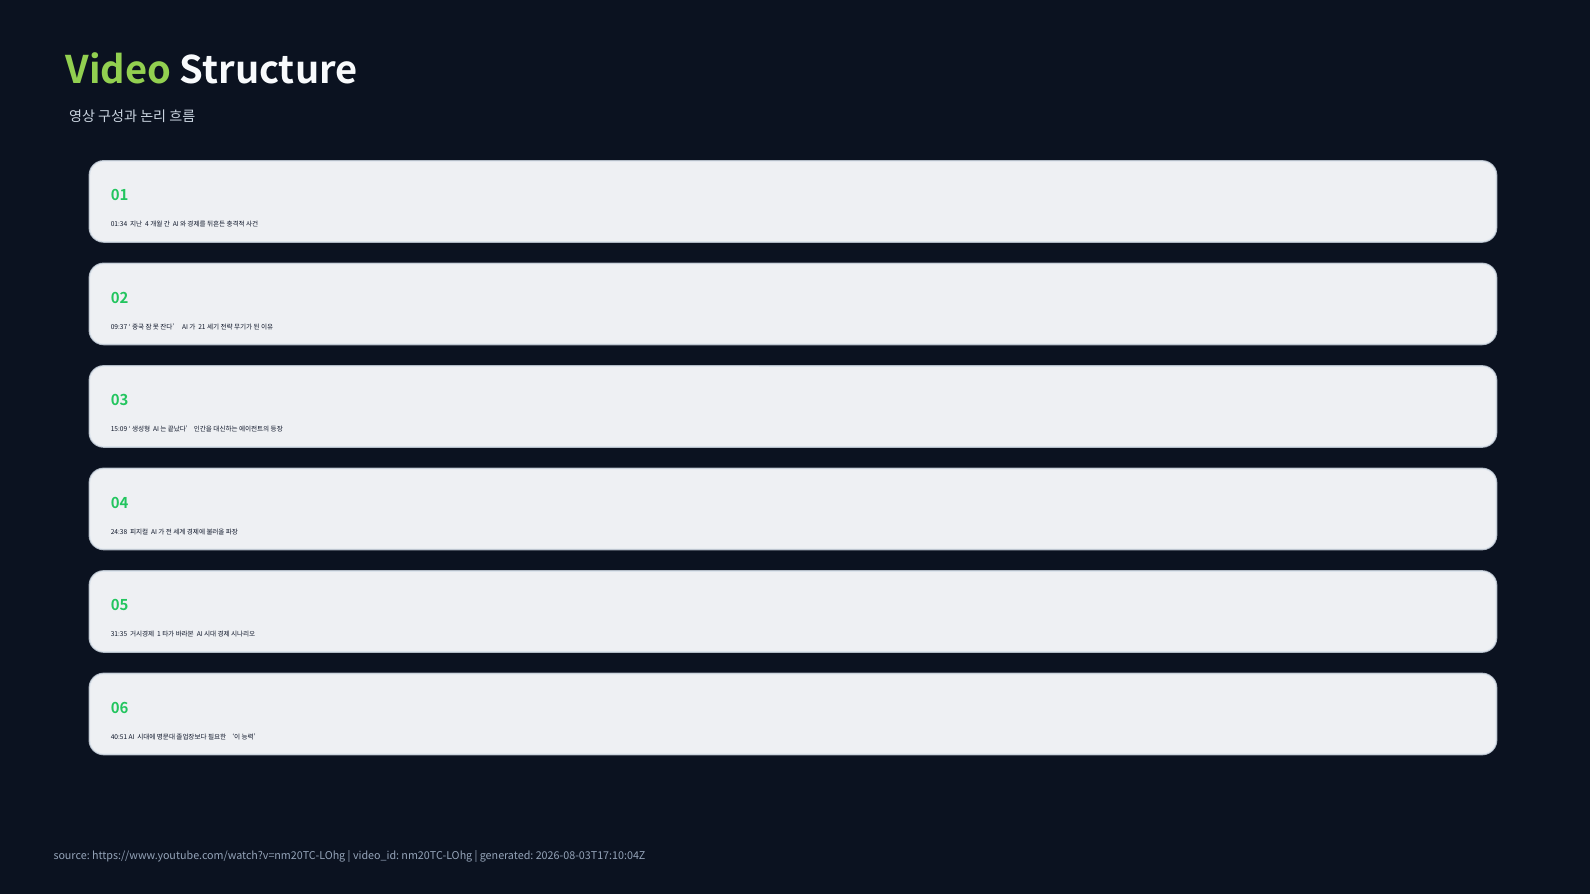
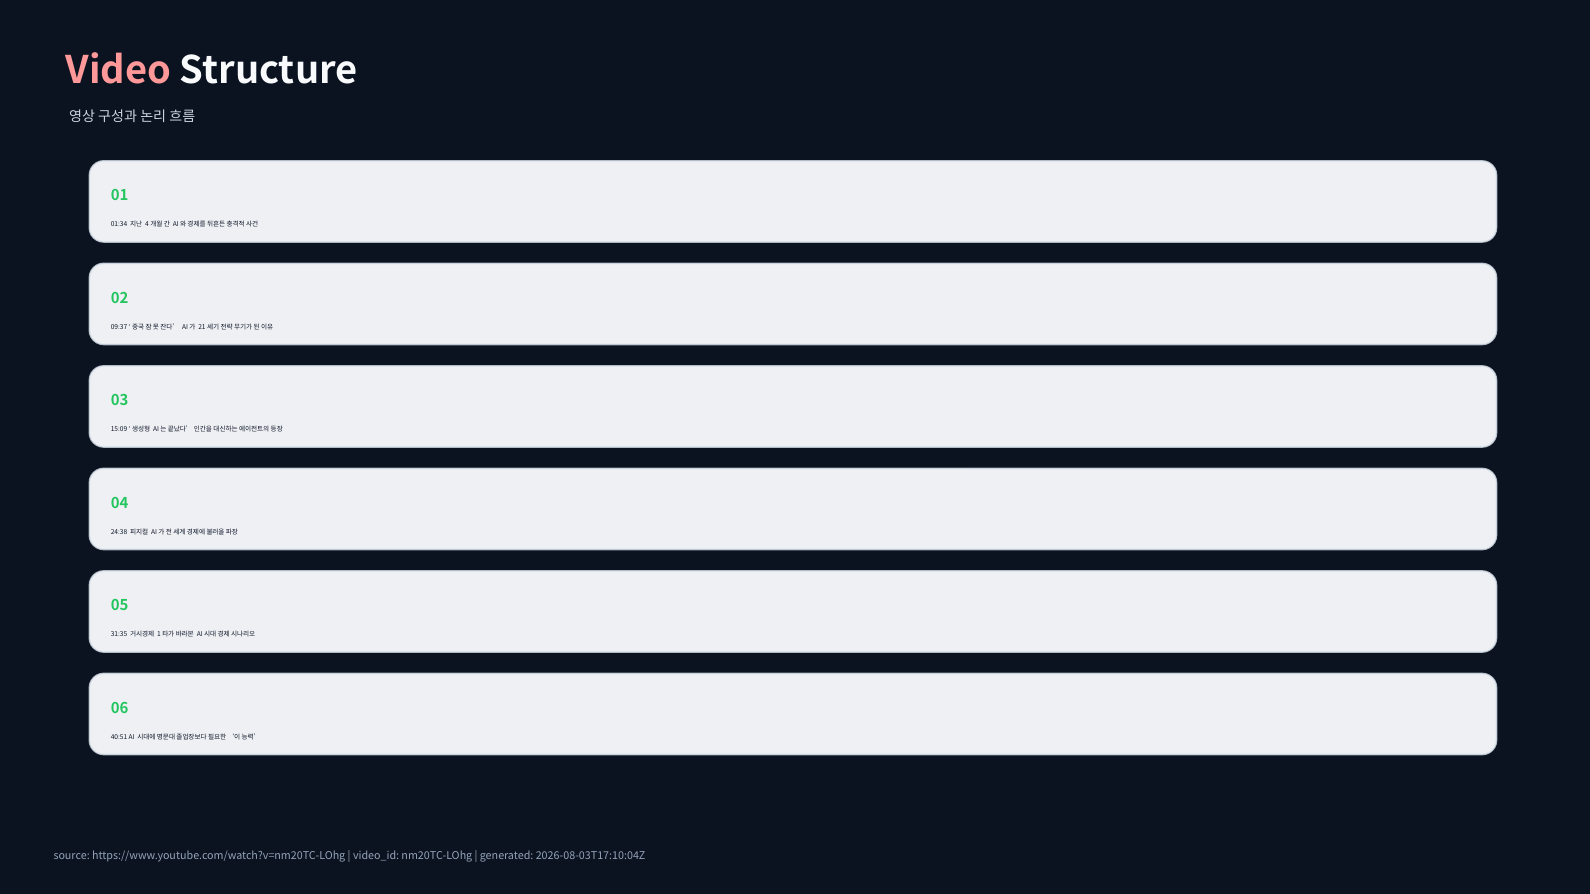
Video colour: light green -> pink
